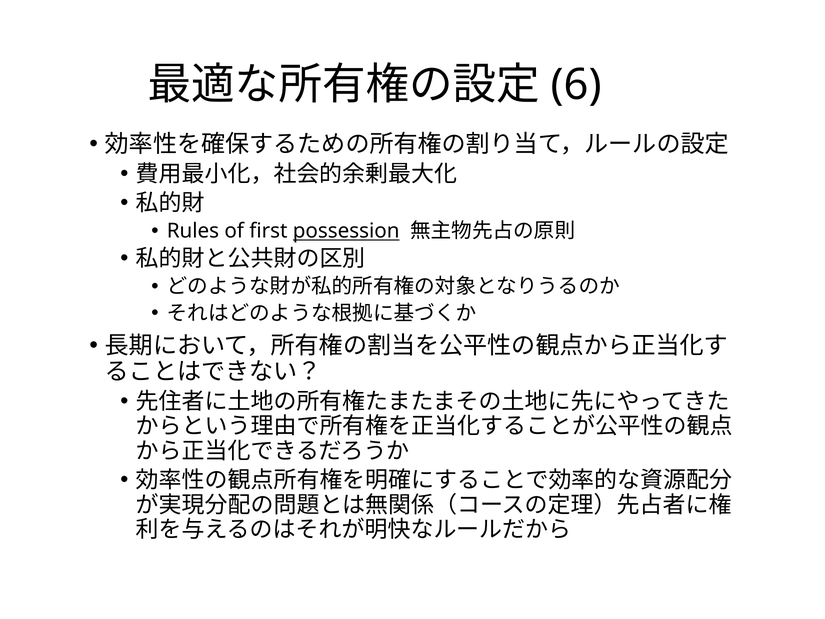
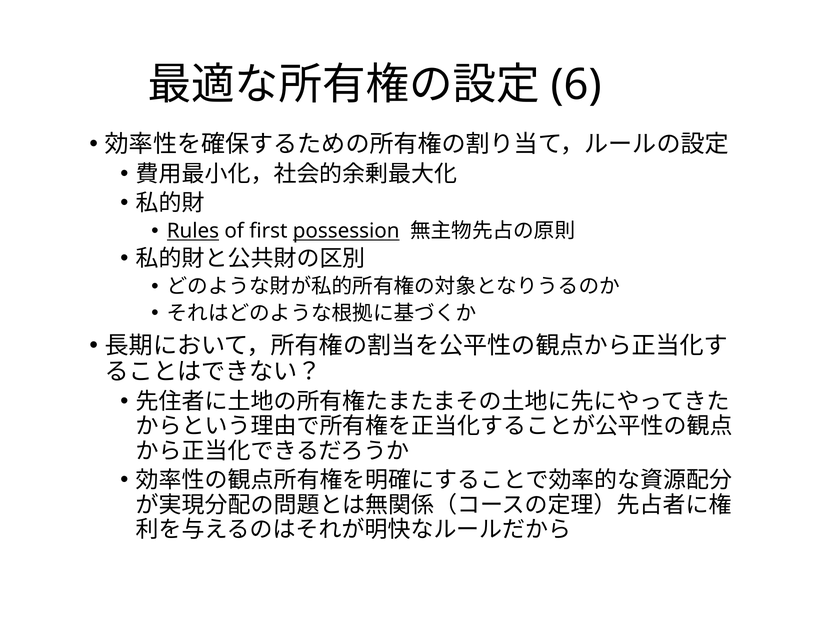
Rules underline: none -> present
